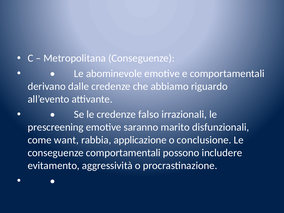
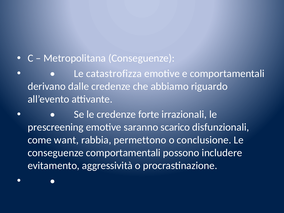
abominevole: abominevole -> catastrofizza
falso: falso -> forte
marito: marito -> scarico
applicazione: applicazione -> permettono
